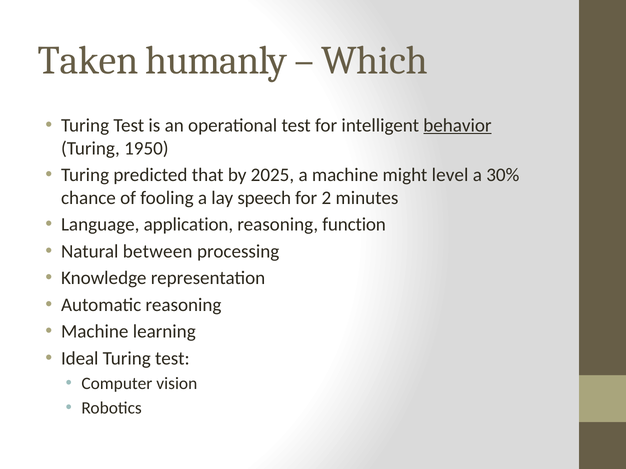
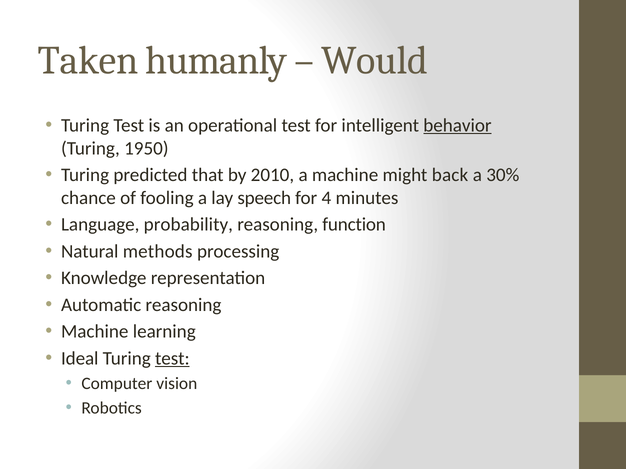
Which: Which -> Would
2025: 2025 -> 2010
level: level -> back
2: 2 -> 4
application: application -> probability
between: between -> methods
test at (172, 359) underline: none -> present
